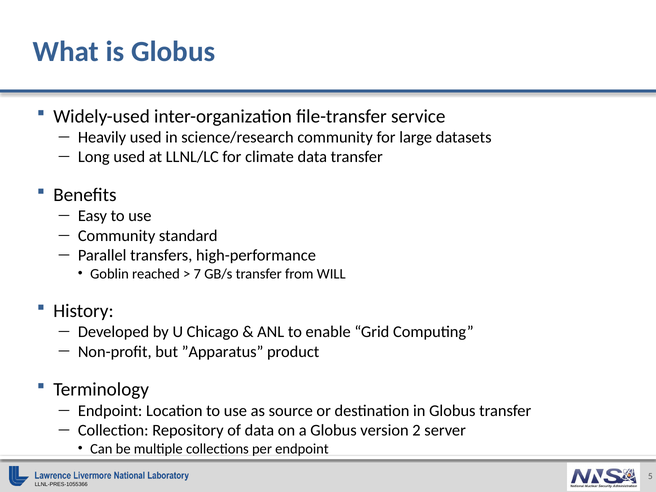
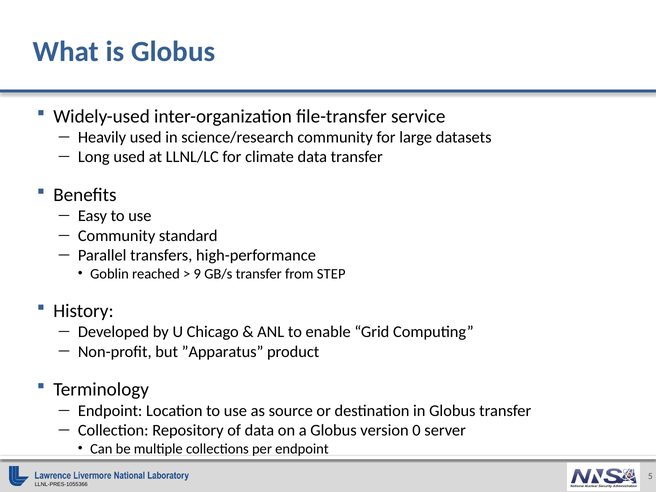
7: 7 -> 9
WILL: WILL -> STEP
2: 2 -> 0
